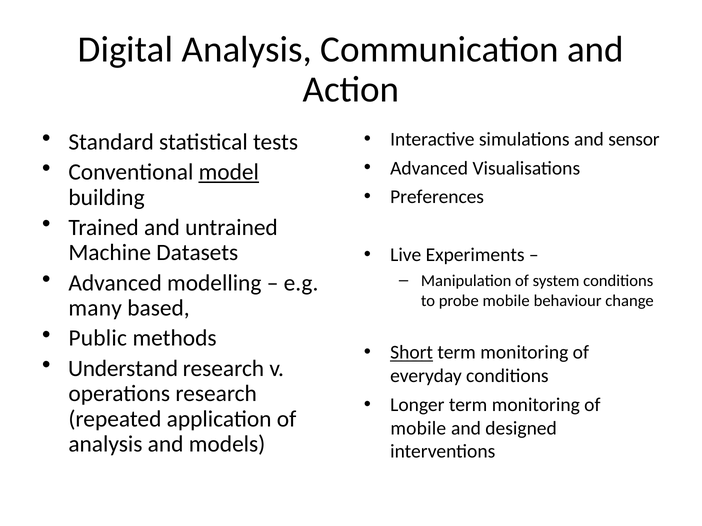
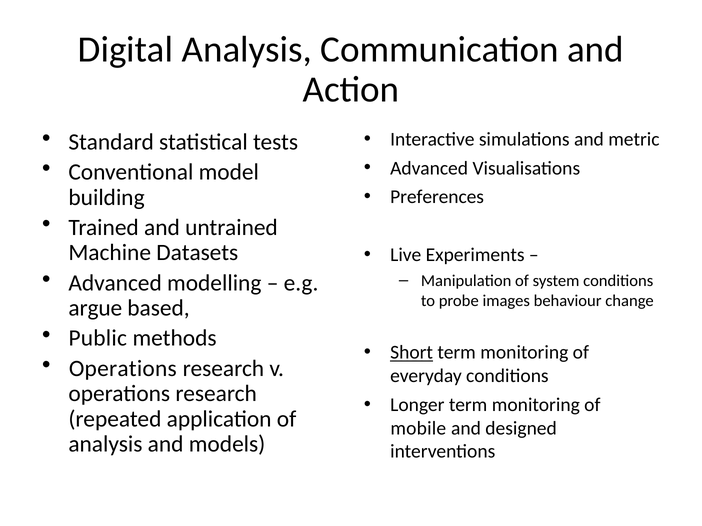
sensor: sensor -> metric
model underline: present -> none
probe mobile: mobile -> images
many: many -> argue
Understand at (123, 369): Understand -> Operations
